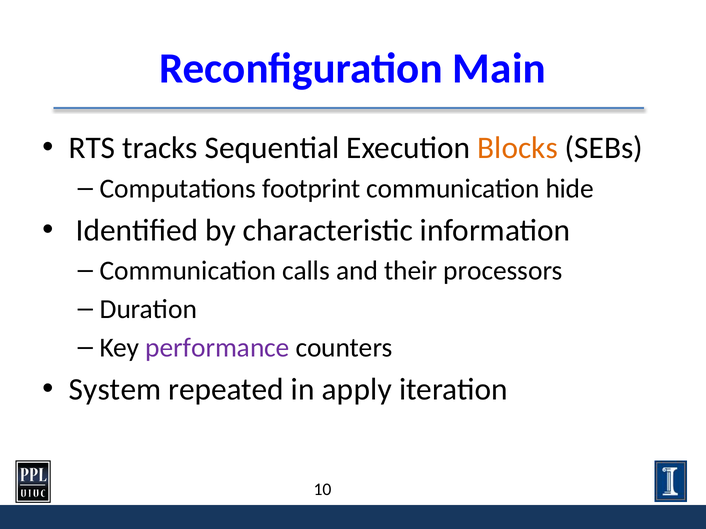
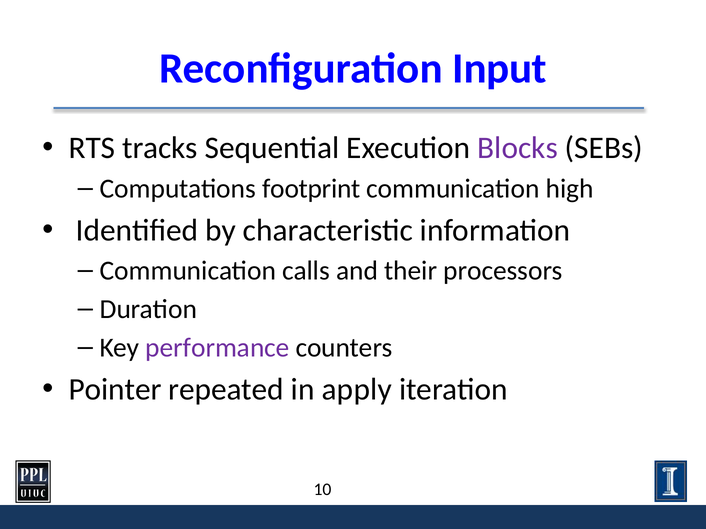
Main: Main -> Input
Blocks colour: orange -> purple
hide: hide -> high
System: System -> Pointer
